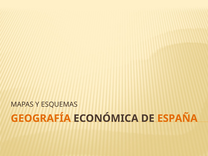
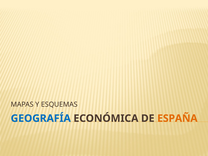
GEOGRAFÍA colour: orange -> blue
